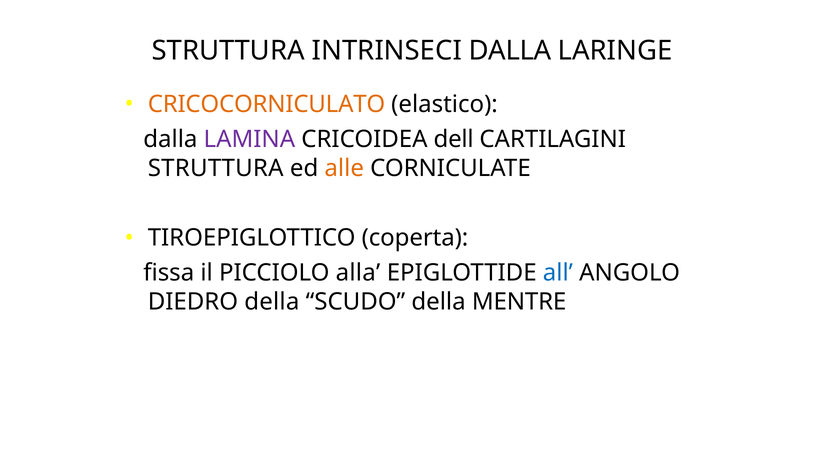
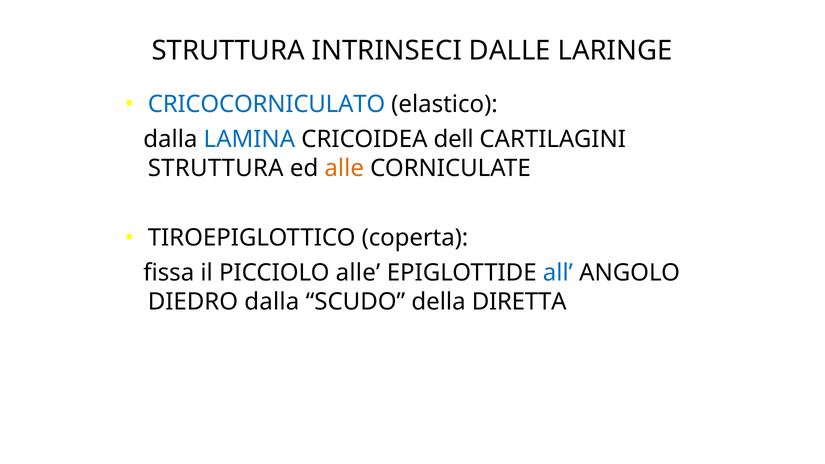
INTRINSECI DALLA: DALLA -> DALLE
CRICOCORNICULATO colour: orange -> blue
LAMINA colour: purple -> blue
PICCIOLO alla: alla -> alle
DIEDRO della: della -> dalla
MENTRE: MENTRE -> DIRETTA
